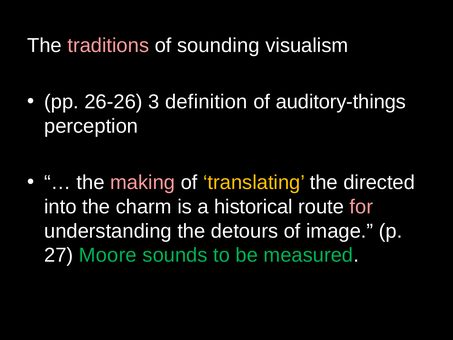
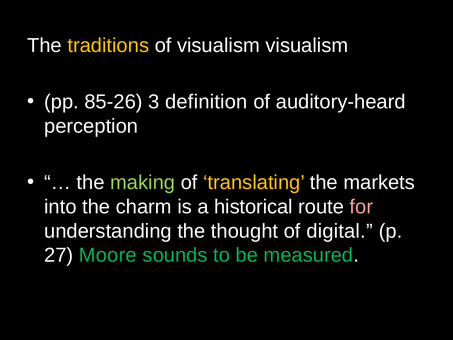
traditions colour: pink -> yellow
of sounding: sounding -> visualism
26-26: 26-26 -> 85-26
auditory-things: auditory-things -> auditory-heard
making colour: pink -> light green
directed: directed -> markets
detours: detours -> thought
image: image -> digital
